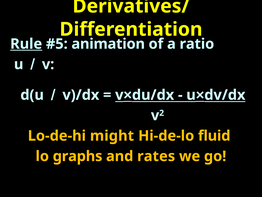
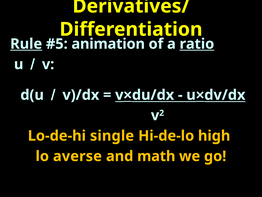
ratio underline: none -> present
might: might -> single
fluid: fluid -> high
graphs: graphs -> averse
rates: rates -> math
